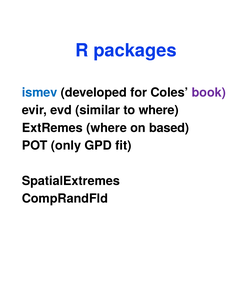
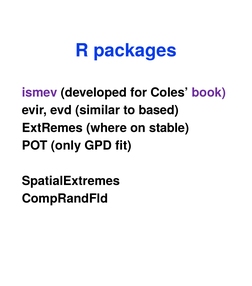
ismev colour: blue -> purple
to where: where -> based
based: based -> stable
